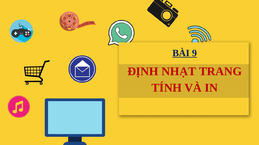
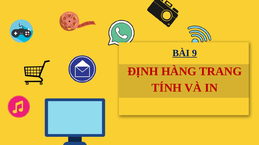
NHẠT: NHẠT -> HÀNG
